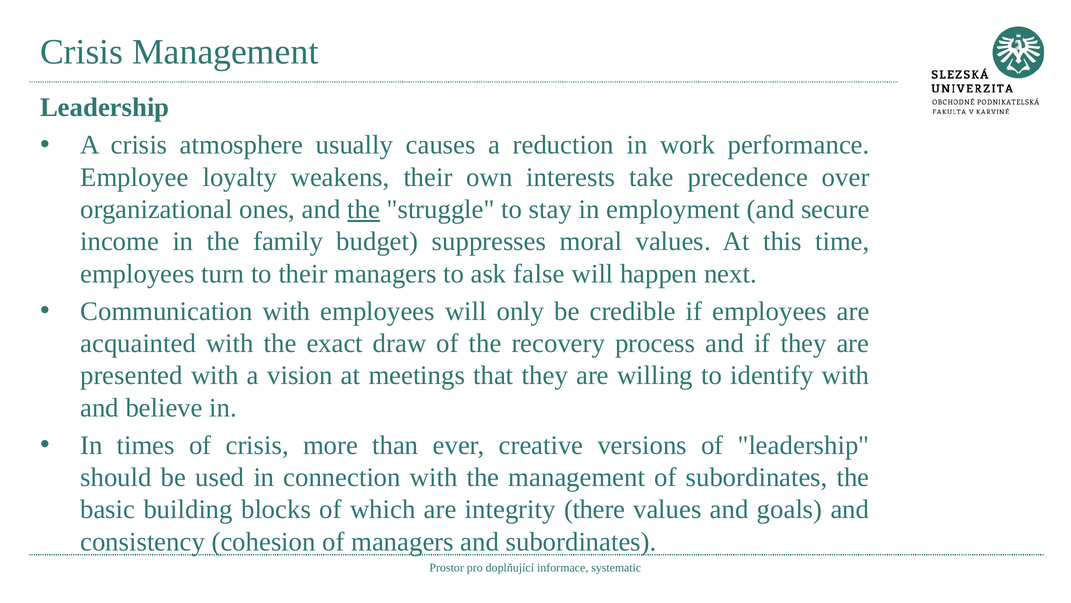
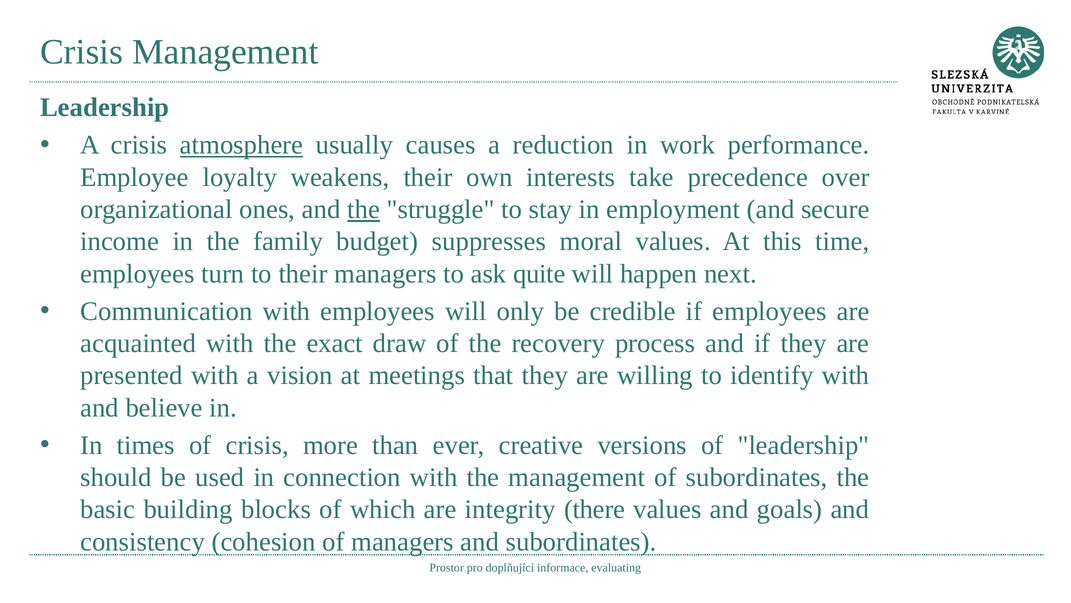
atmosphere underline: none -> present
false: false -> quite
systematic: systematic -> evaluating
